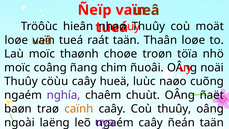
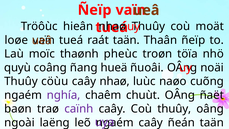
Thaân loøe: loøe -> ñeïp
choøe: choøe -> pheùc
moïc at (17, 67): moïc -> quyù
chim: chim -> hueä
caây hueä: hueä -> nhaø
caïnh colour: orange -> purple
